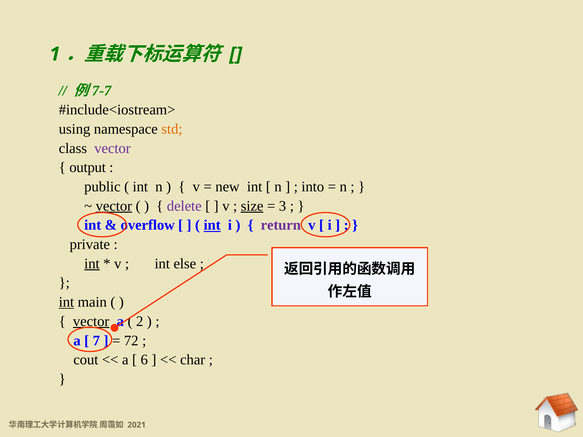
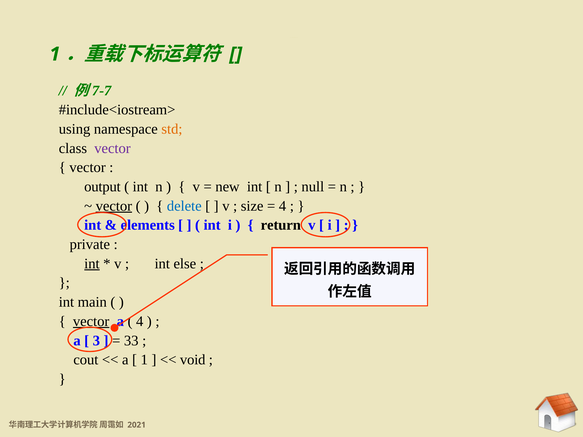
output at (88, 168): output -> vector
public: public -> output
into: into -> null
delete colour: purple -> blue
size underline: present -> none
3 at (283, 206): 3 -> 4
overflow: overflow -> elements
int at (212, 225) underline: present -> none
return colour: purple -> black
int at (66, 302) underline: present -> none
2 at (140, 321): 2 -> 4
7: 7 -> 3
72: 72 -> 33
6 at (144, 360): 6 -> 1
char: char -> void
